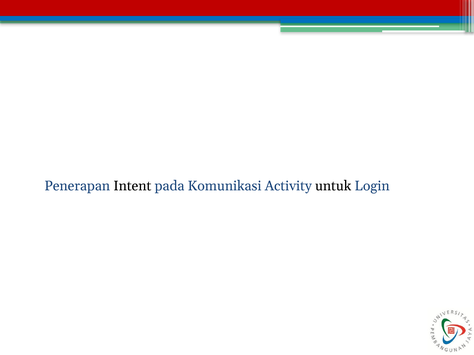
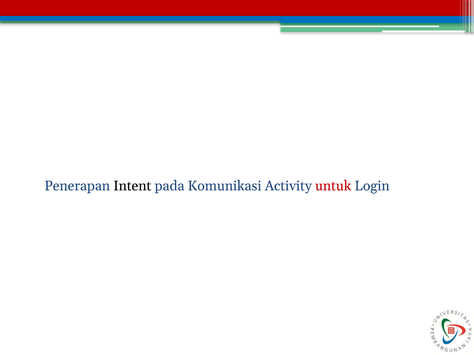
untuk colour: black -> red
